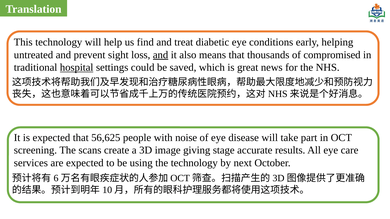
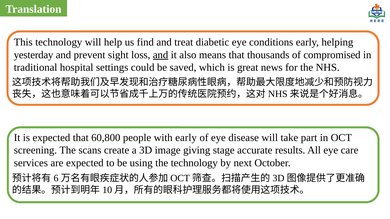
untreated: untreated -> yesterday
hospital underline: present -> none
56,625: 56,625 -> 60,800
with noise: noise -> early
